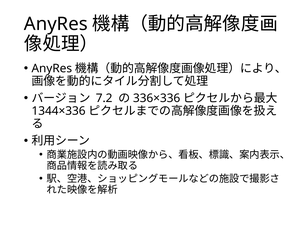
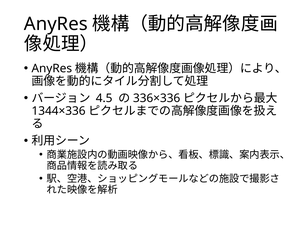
7.2: 7.2 -> 4.5
